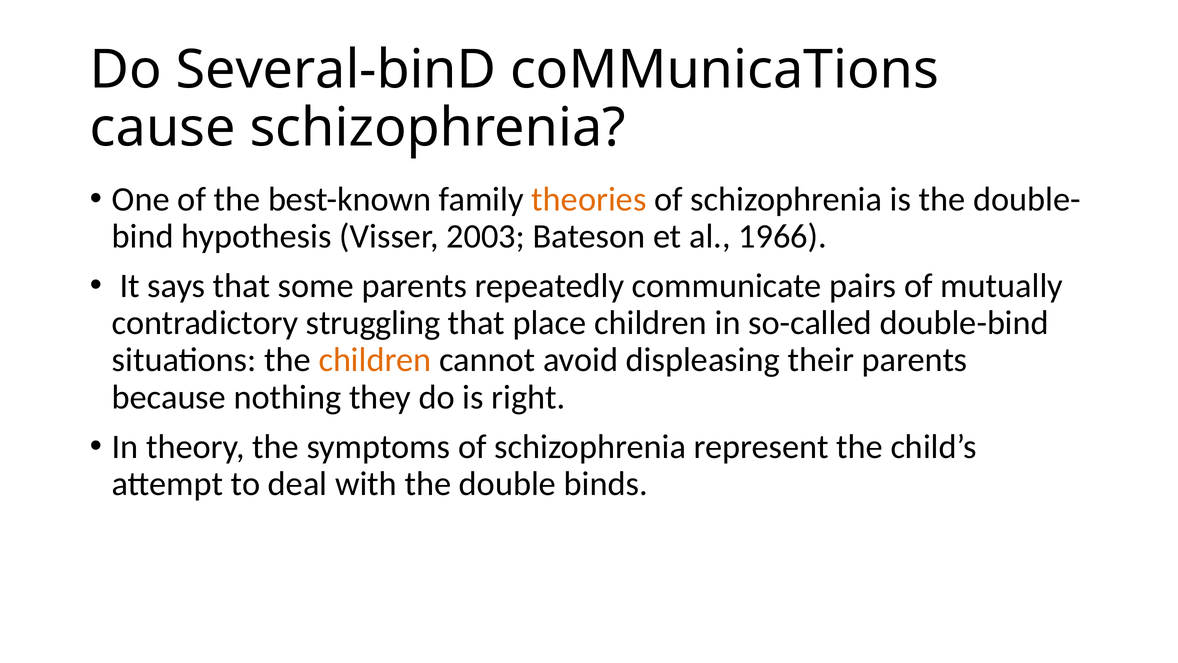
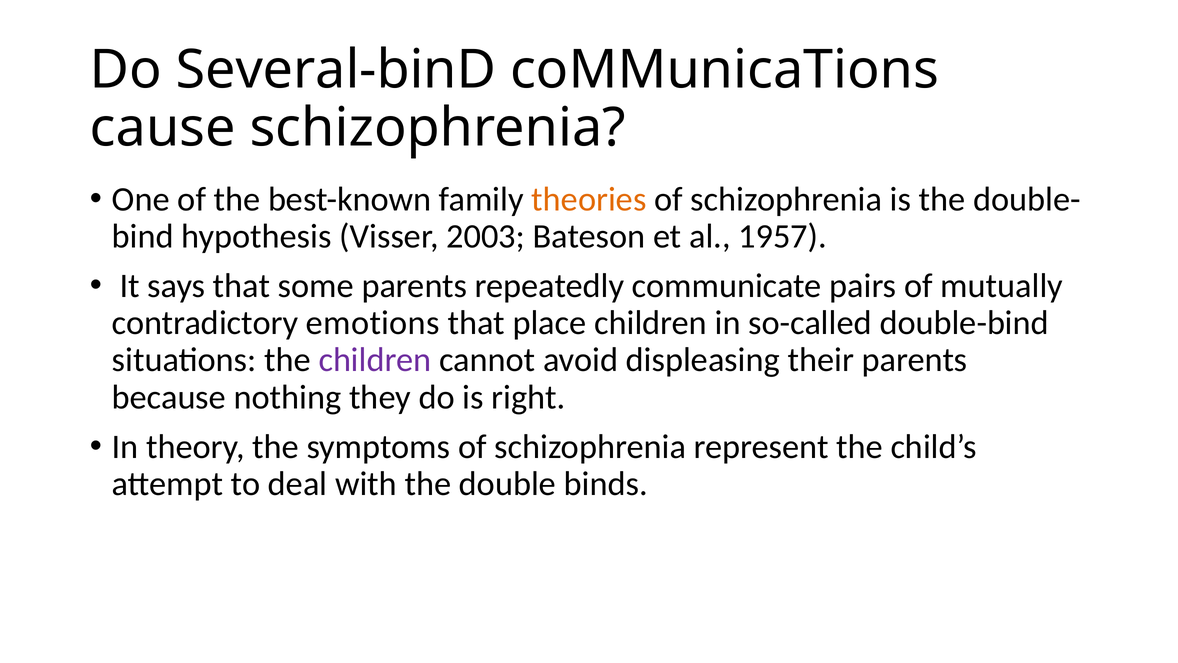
1966: 1966 -> 1957
struggling: struggling -> emotions
children at (375, 360) colour: orange -> purple
